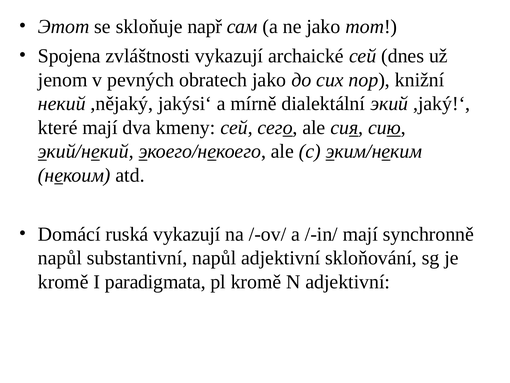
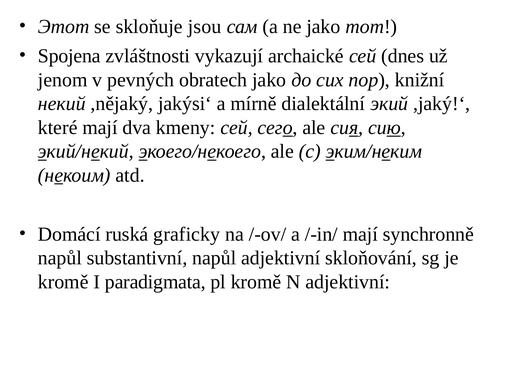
např: např -> jsou
ruská vykazují: vykazují -> graficky
